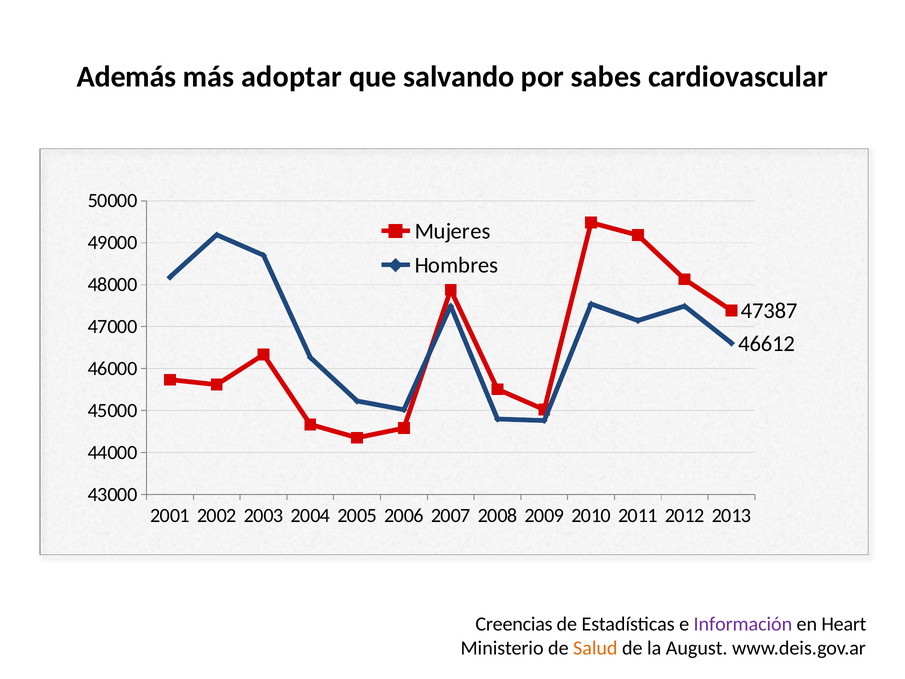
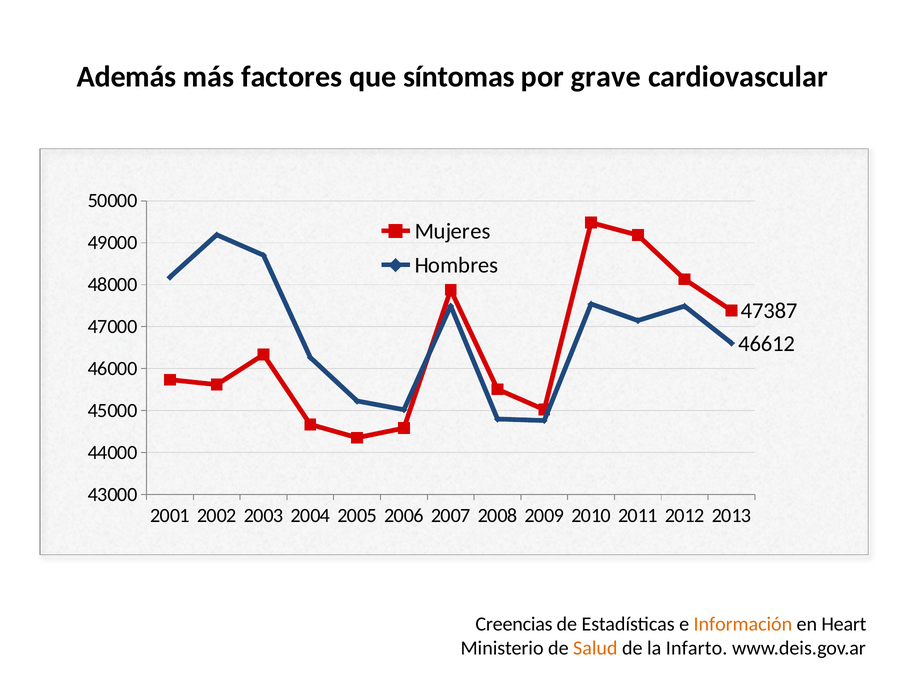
adoptar: adoptar -> factores
salvando: salvando -> síntomas
sabes: sabes -> grave
Información colour: purple -> orange
August: August -> Infarto
